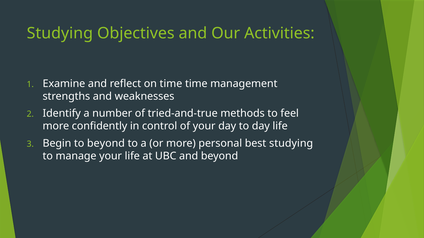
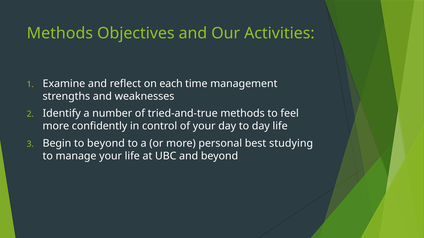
Studying at (60, 33): Studying -> Methods
on time: time -> each
